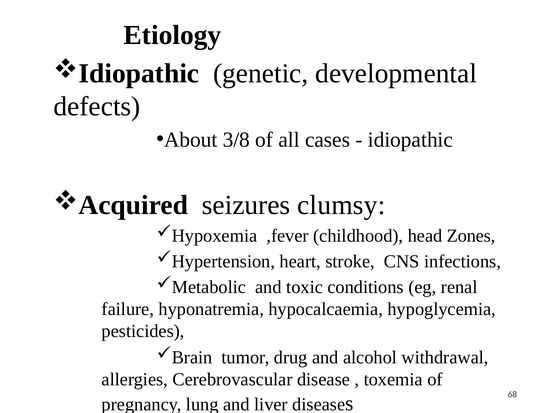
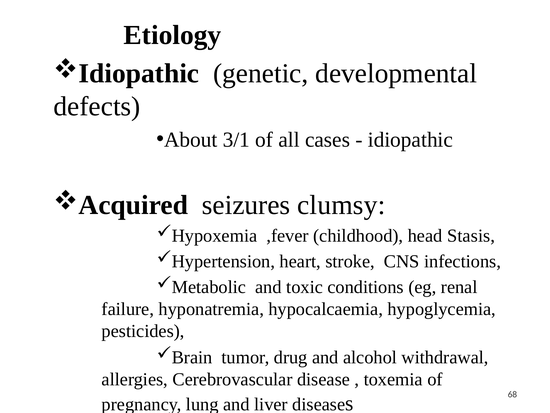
3/8: 3/8 -> 3/1
Zones: Zones -> Stasis
